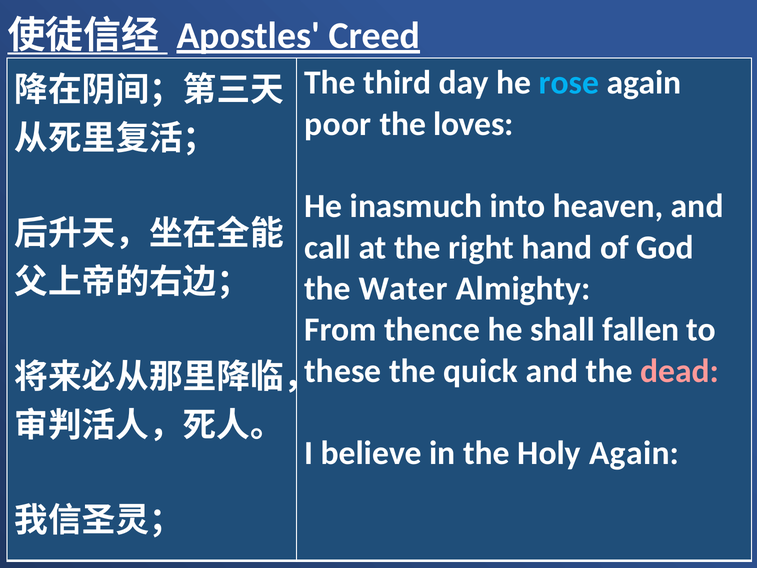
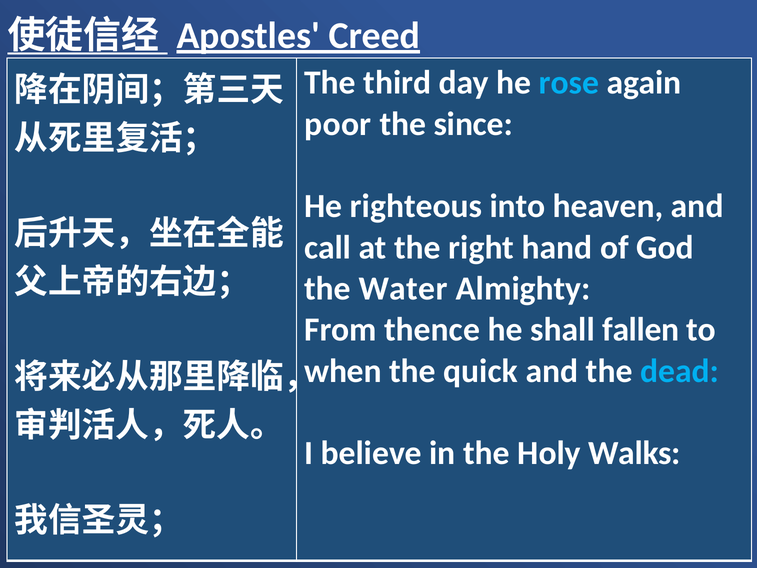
loves: loves -> since
inasmuch: inasmuch -> righteous
these: these -> when
dead colour: pink -> light blue
Holy Again: Again -> Walks
